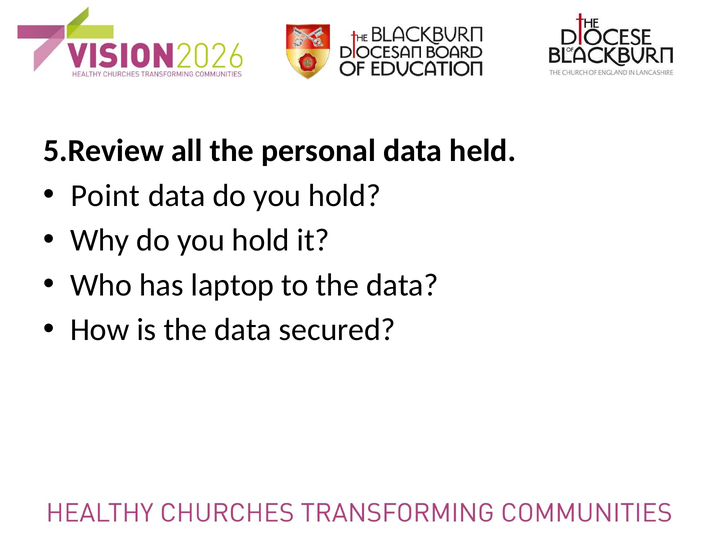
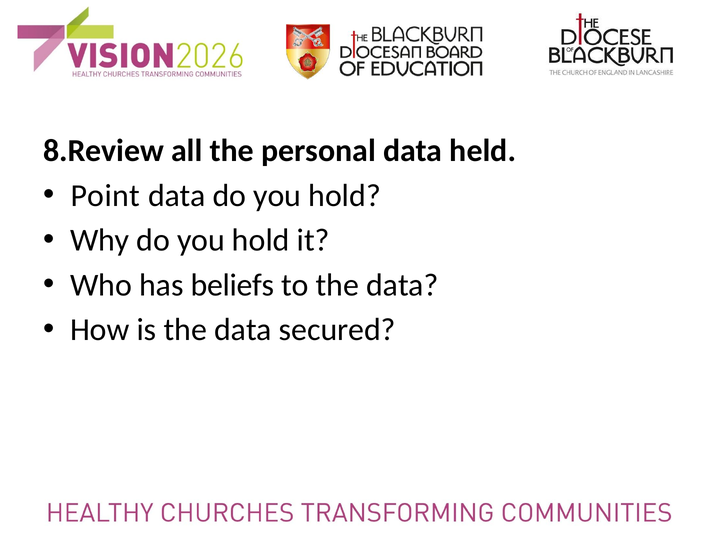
5.Review: 5.Review -> 8.Review
laptop: laptop -> beliefs
